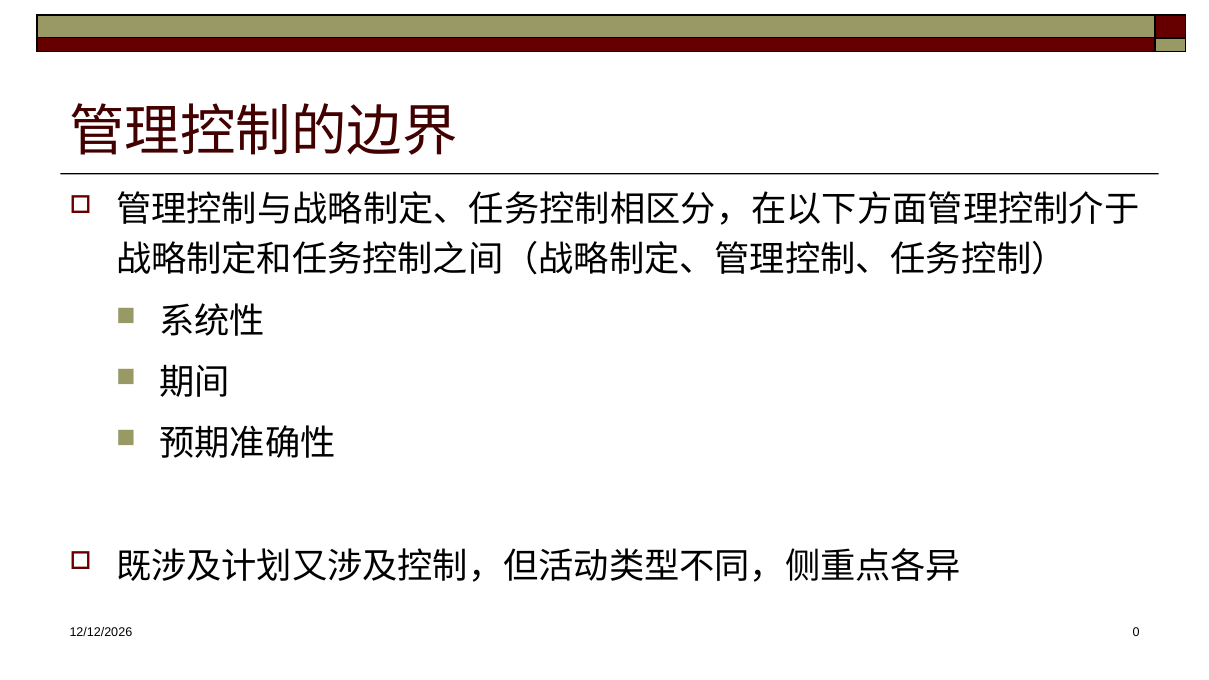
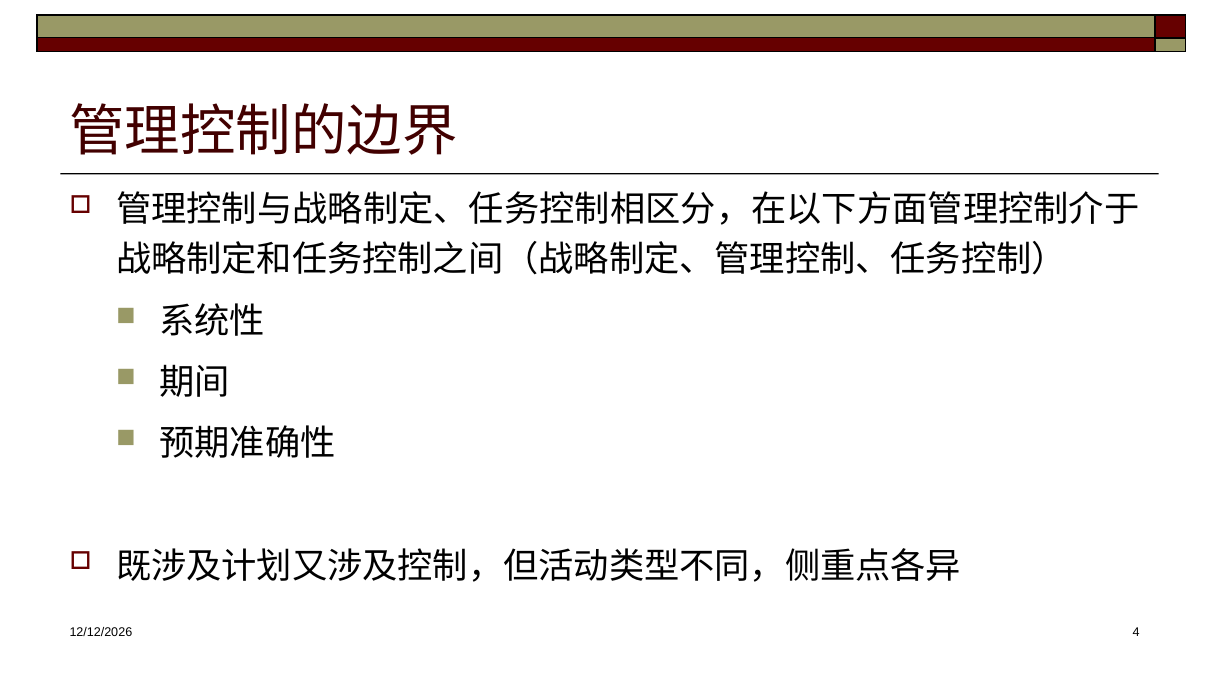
0: 0 -> 4
